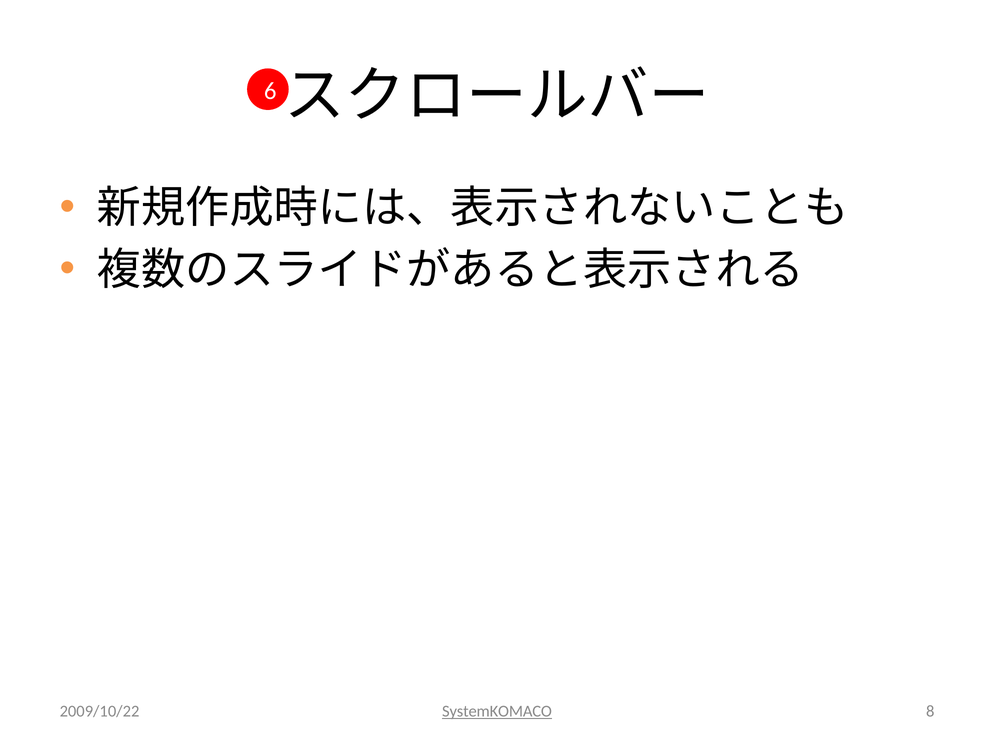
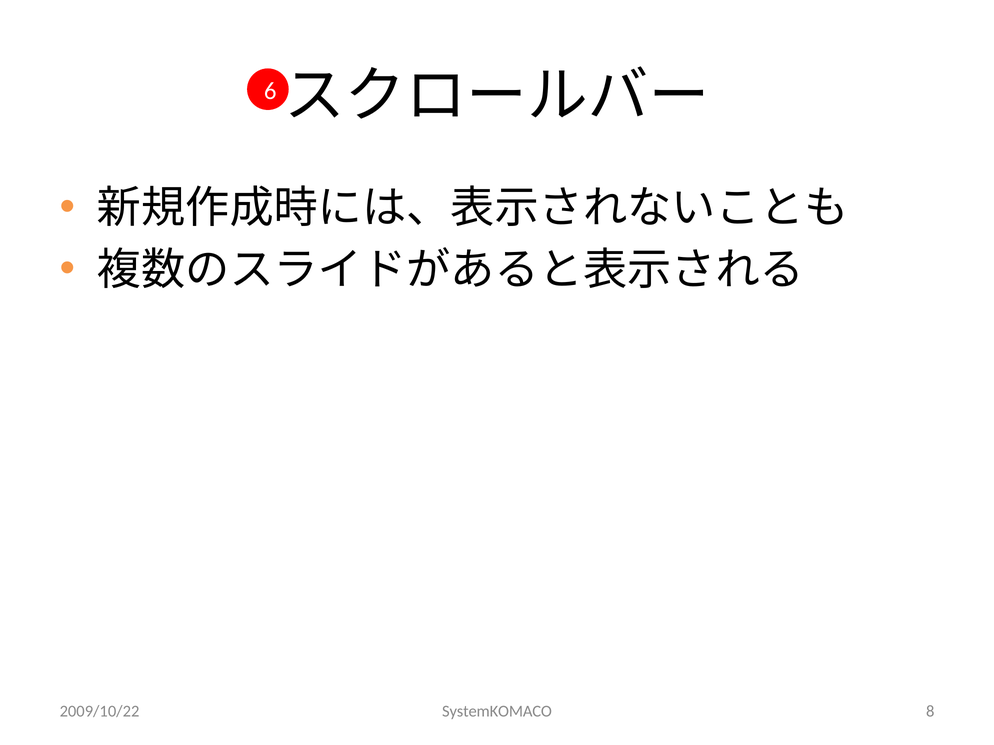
SystemKOMACO underline: present -> none
